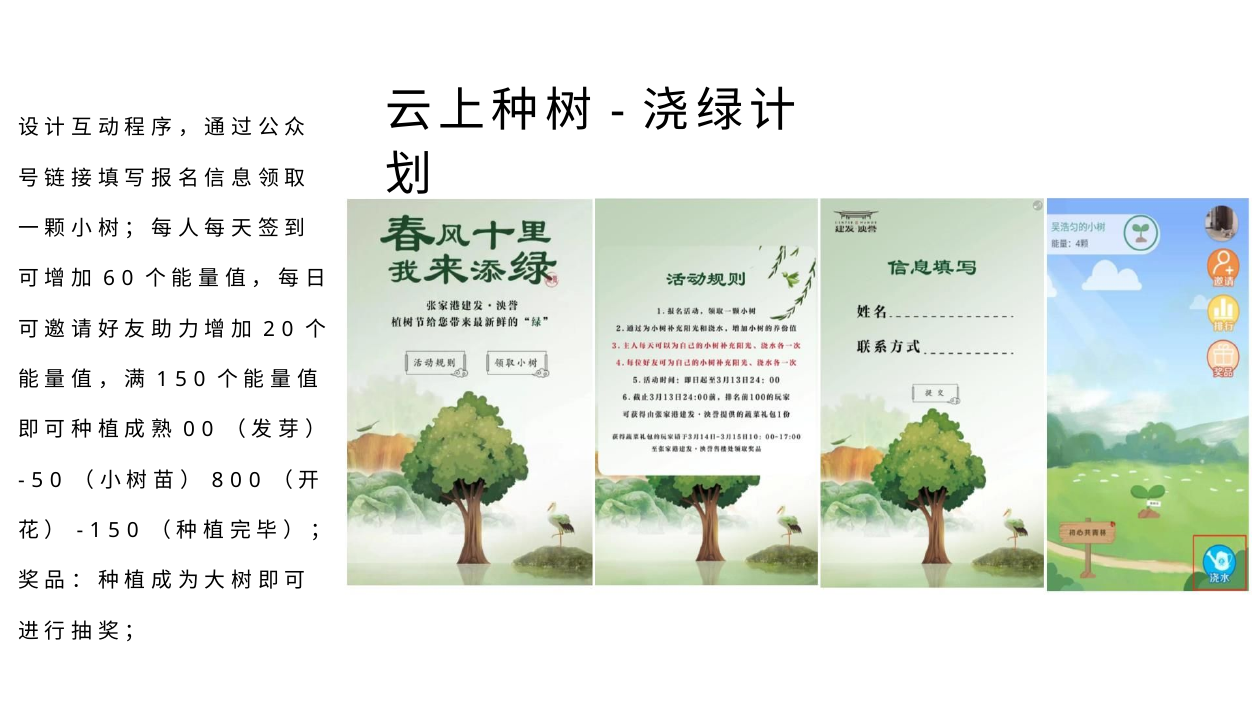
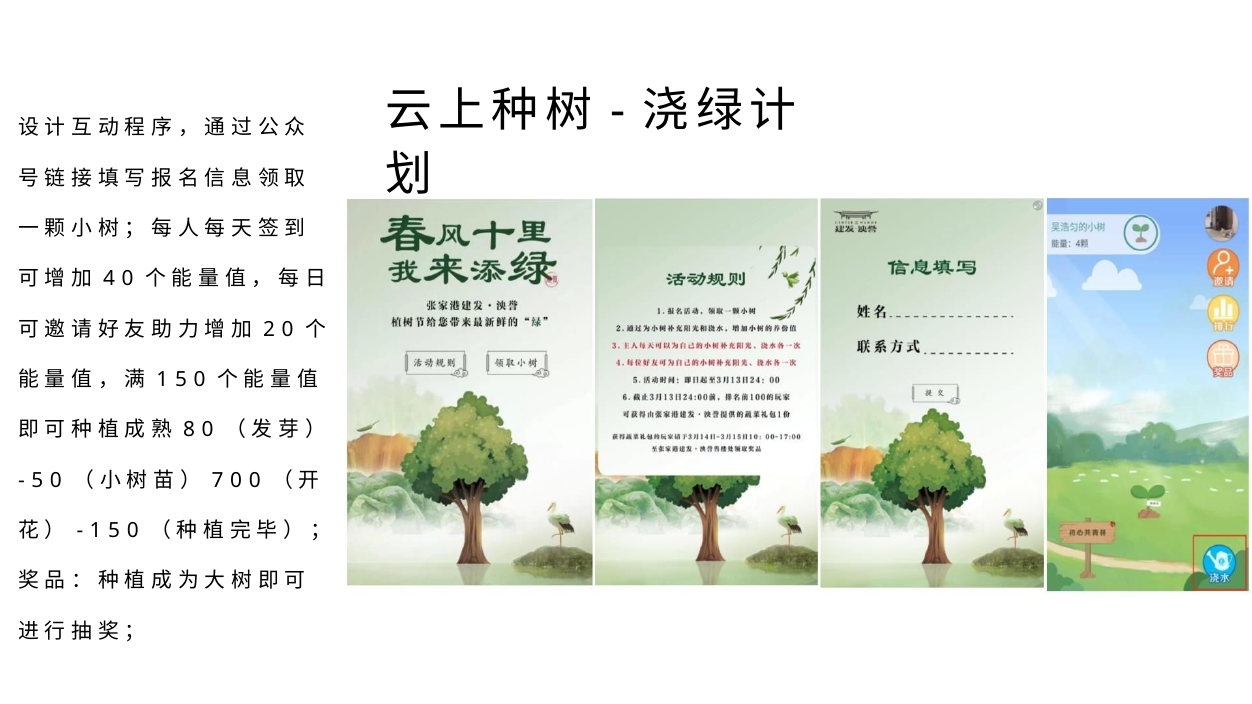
6: 6 -> 4
0 at (189, 430): 0 -> 8
8: 8 -> 7
